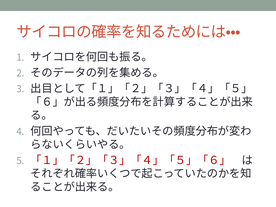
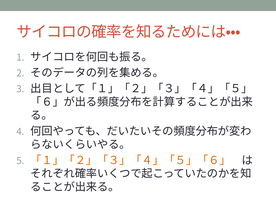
「１」「２」「３」「４」「５」「６」 colour: red -> orange
